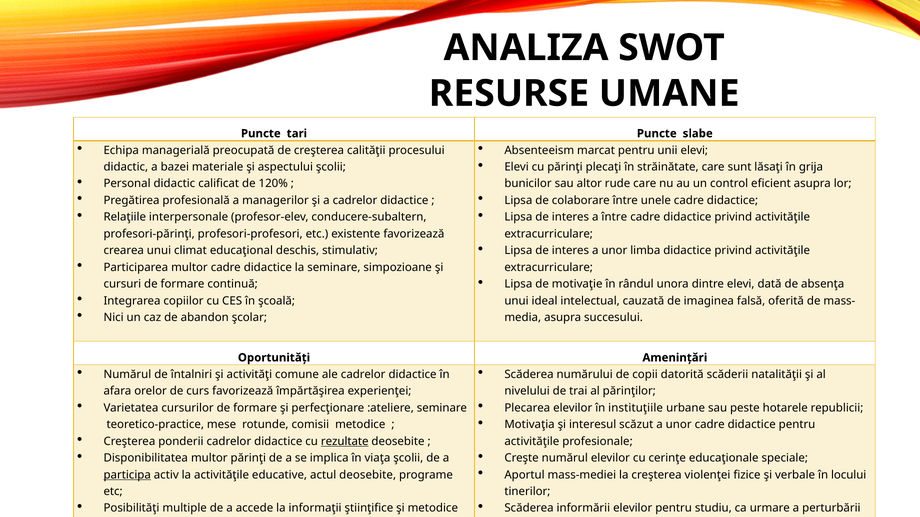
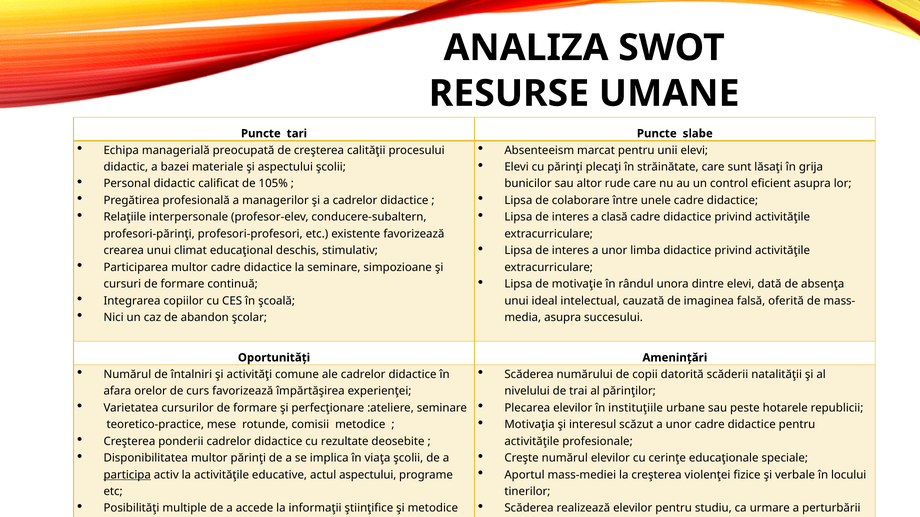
120%: 120% -> 105%
a între: între -> clasă
rezultate underline: present -> none
actul deosebite: deosebite -> aspectului
informării: informării -> realizează
